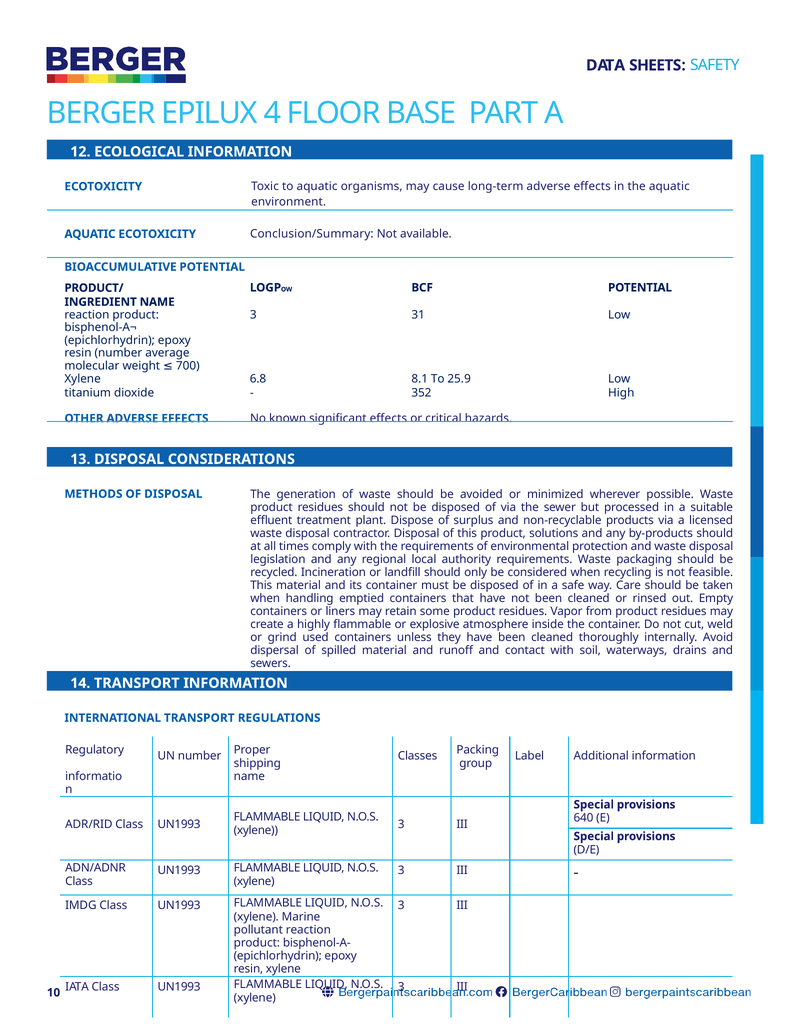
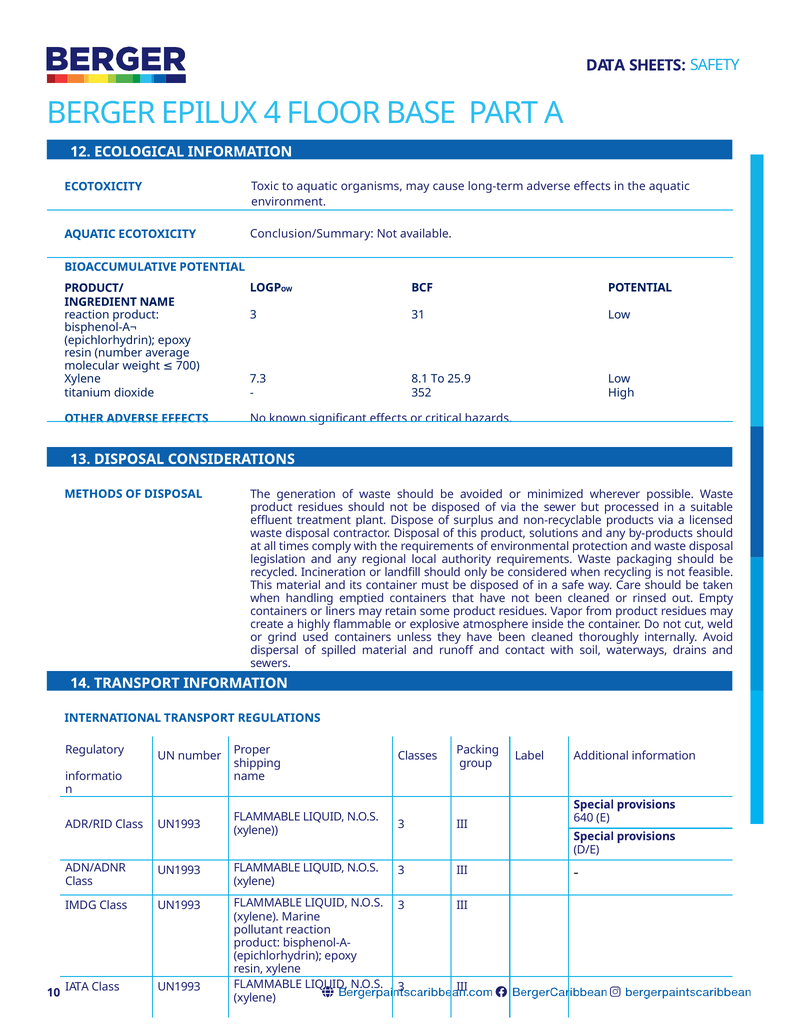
6.8: 6.8 -> 7.3
